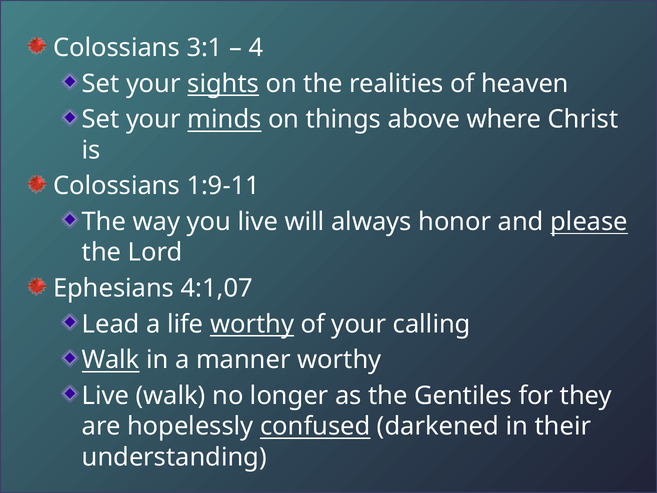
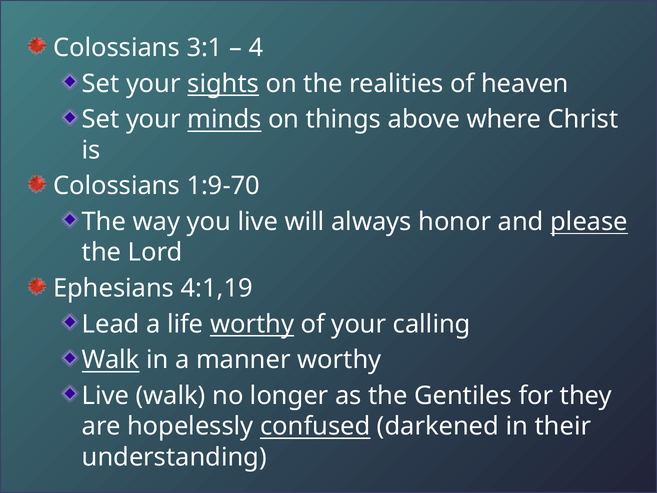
1:9-11: 1:9-11 -> 1:9-70
4:1,07: 4:1,07 -> 4:1,19
